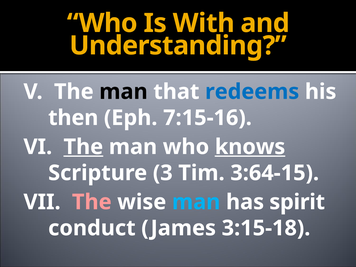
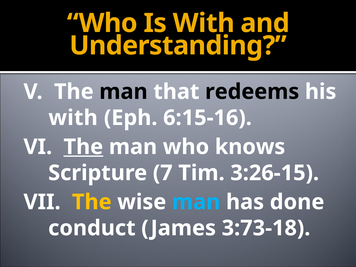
redeems colour: blue -> black
then at (73, 118): then -> with
7:15-16: 7:15-16 -> 6:15-16
knows underline: present -> none
3: 3 -> 7
3:64-15: 3:64-15 -> 3:26-15
The at (92, 202) colour: pink -> yellow
spirit: spirit -> done
3:15-18: 3:15-18 -> 3:73-18
